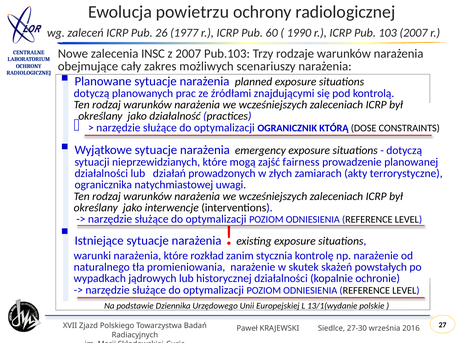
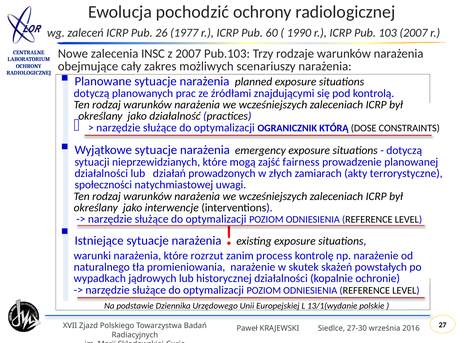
powietrzu: powietrzu -> pochodzić
ogranicznika: ogranicznika -> społeczności
rozkład: rozkład -> rozrzut
stycznia: stycznia -> process
